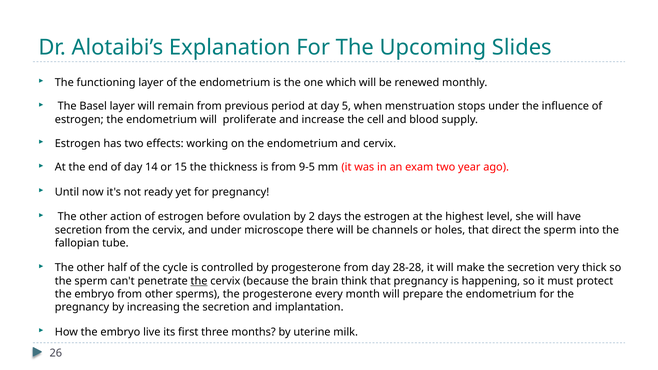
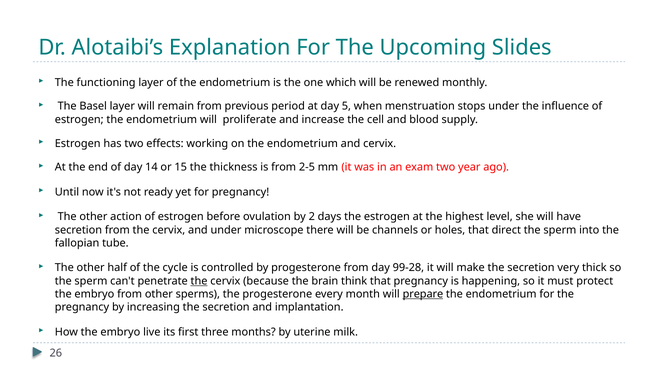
9-5: 9-5 -> 2-5
28-28: 28-28 -> 99-28
prepare underline: none -> present
